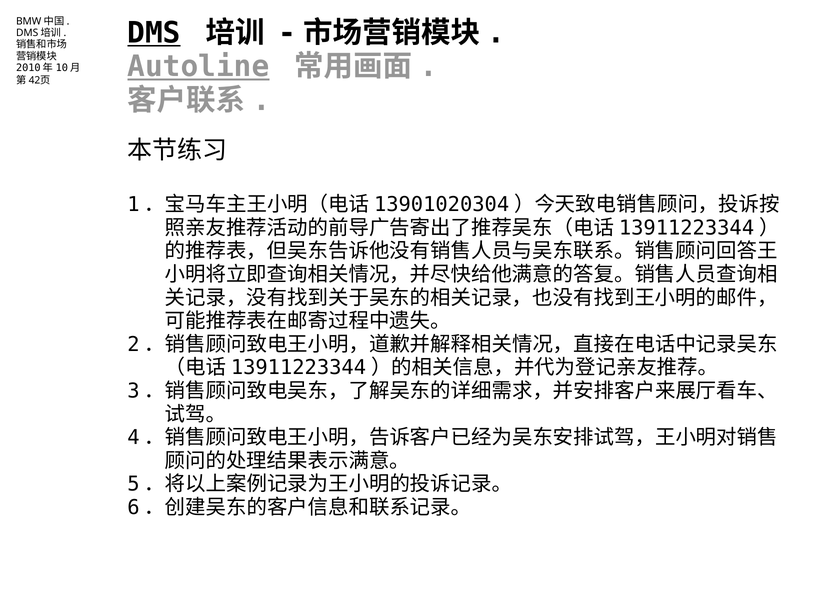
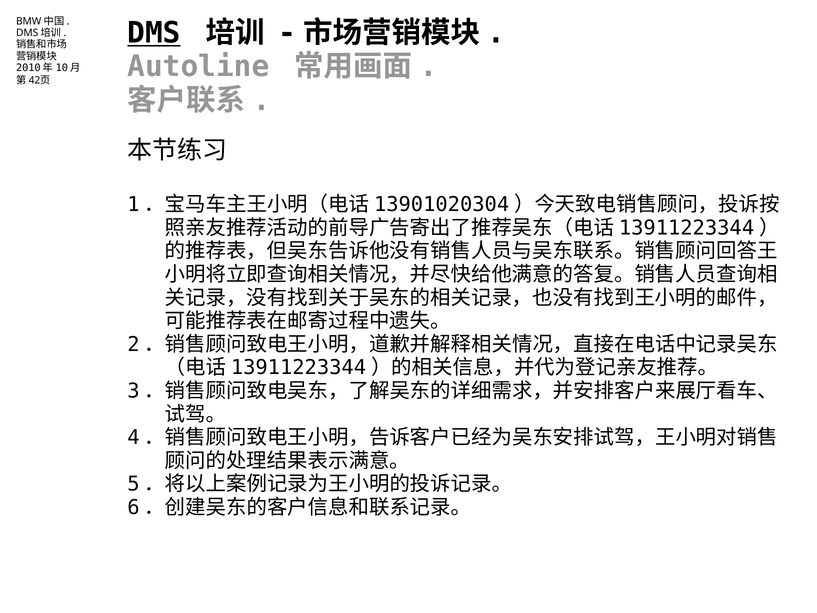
Autoline underline: present -> none
